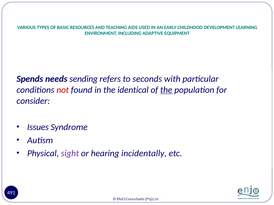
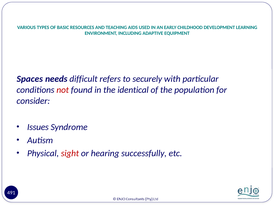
Spends: Spends -> Spaces
sending: sending -> difficult
seconds: seconds -> securely
the at (166, 90) underline: present -> none
sight colour: purple -> red
incidentally: incidentally -> successfully
